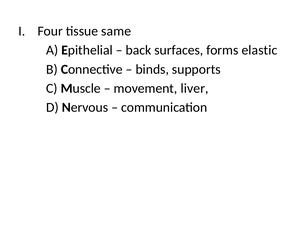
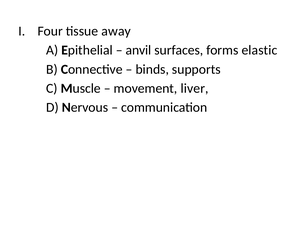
same: same -> away
back: back -> anvil
